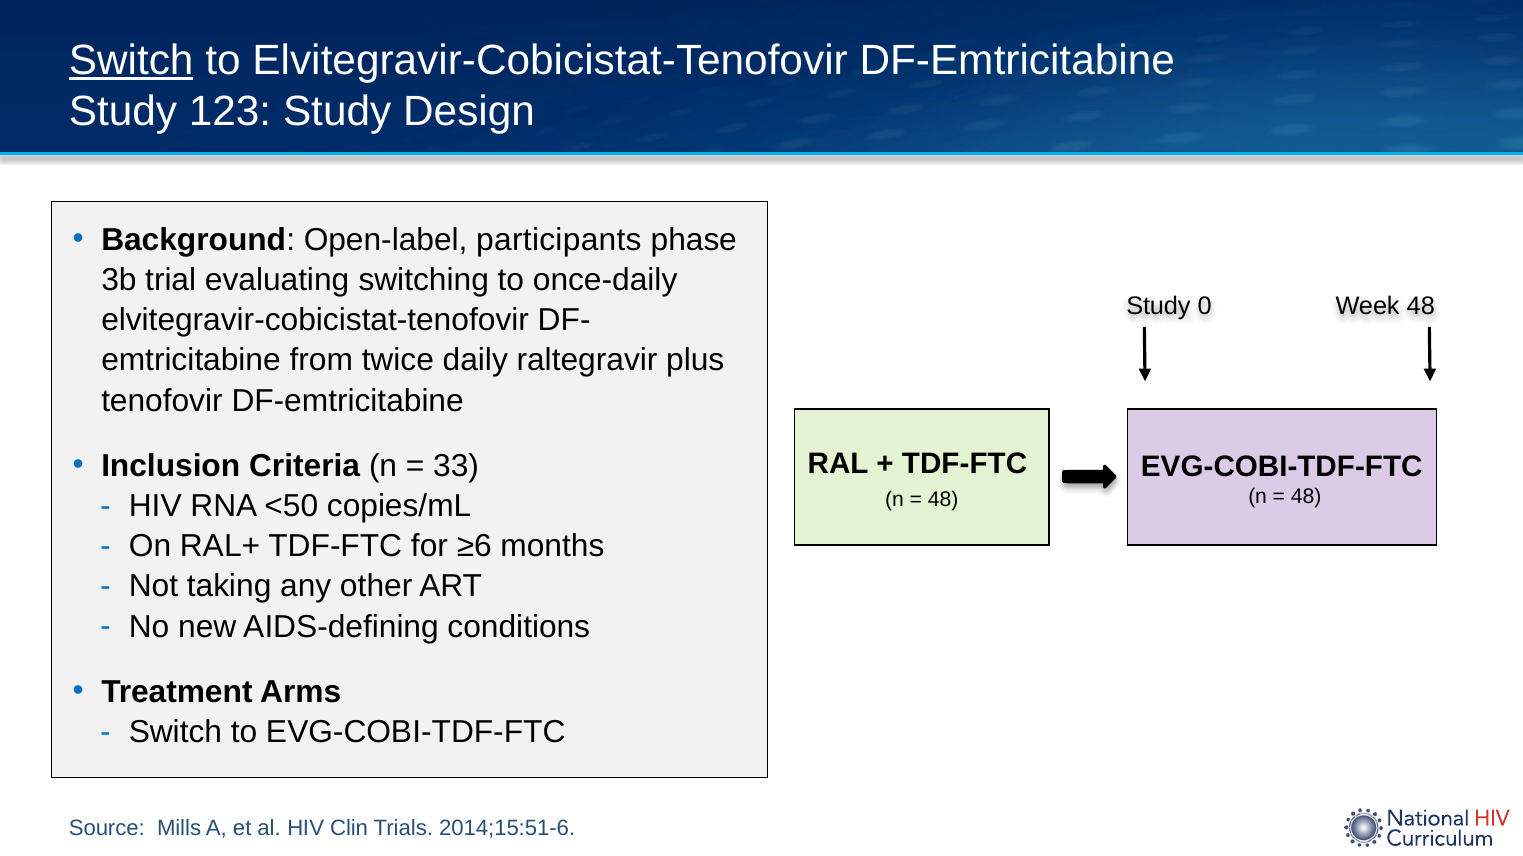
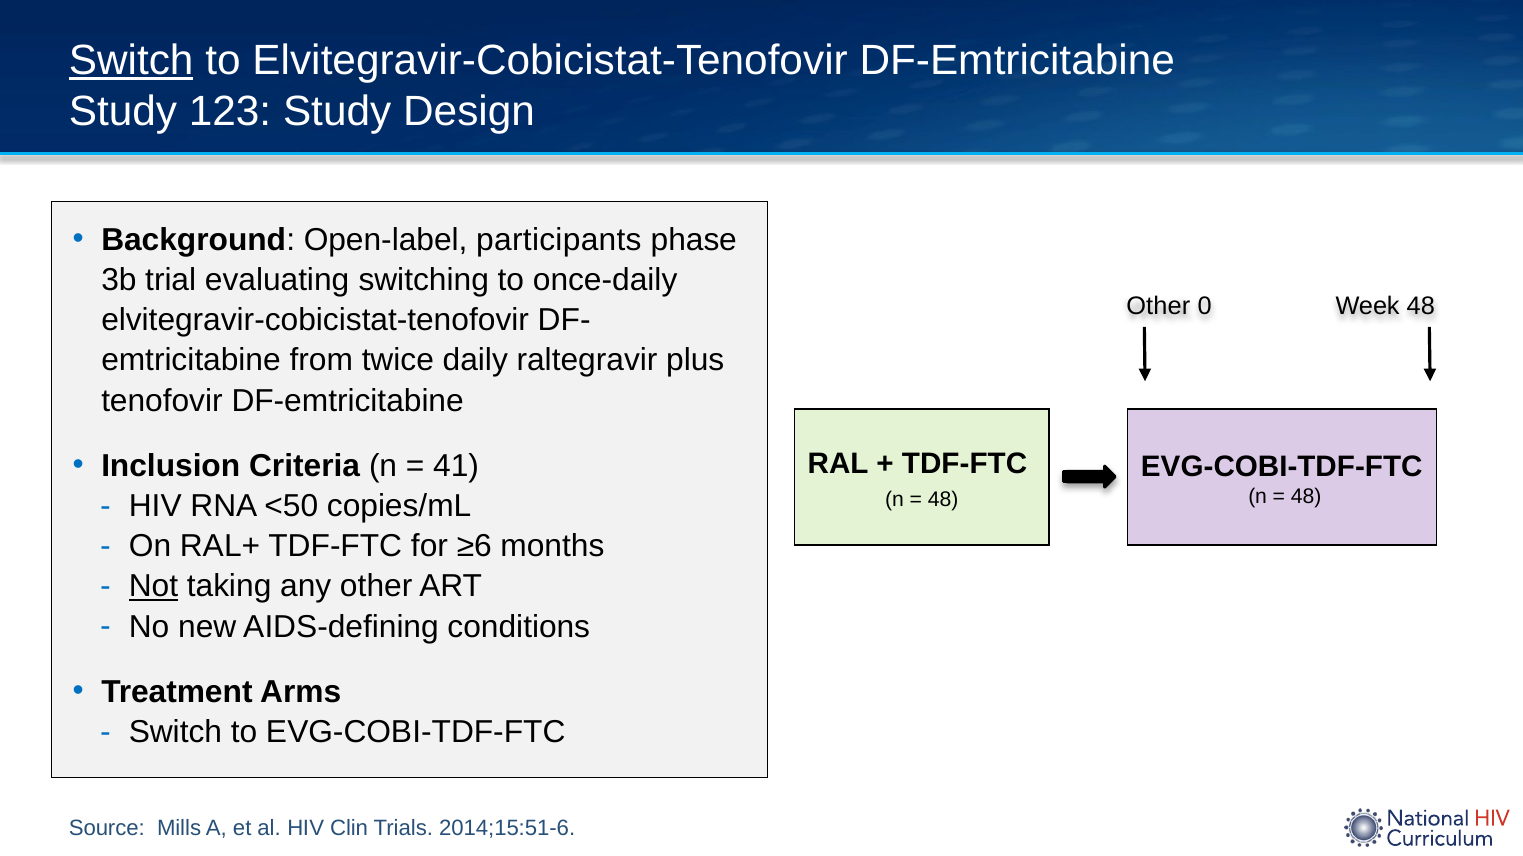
Study at (1158, 306): Study -> Other
33: 33 -> 41
Not underline: none -> present
